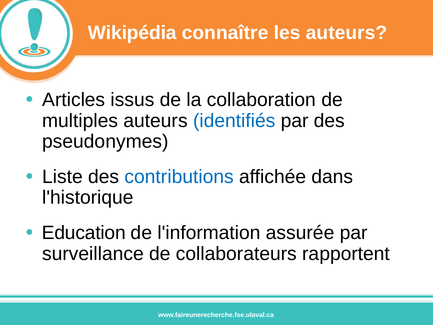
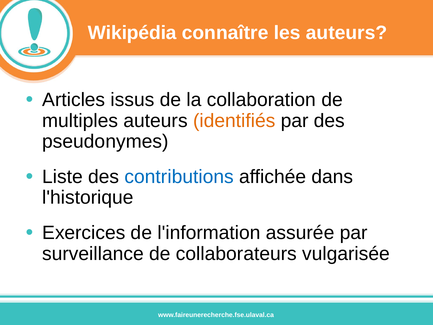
identifiés colour: blue -> orange
Education: Education -> Exercices
rapportent: rapportent -> vulgarisée
